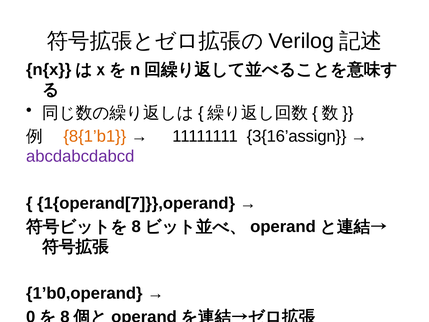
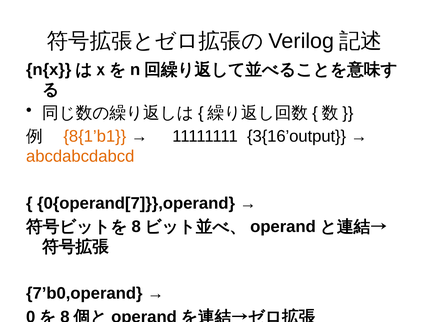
3{16’assign: 3{16’assign -> 3{16’output
abcdabcdabcd colour: purple -> orange
1{operand[7]}},operand: 1{operand[7]}},operand -> 0{operand[7]}},operand
1’b0,operand: 1’b0,operand -> 7’b0,operand
